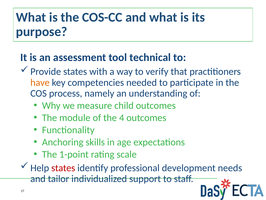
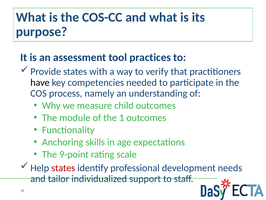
technical: technical -> practices
have colour: orange -> black
4: 4 -> 1
1-point: 1-point -> 9-point
